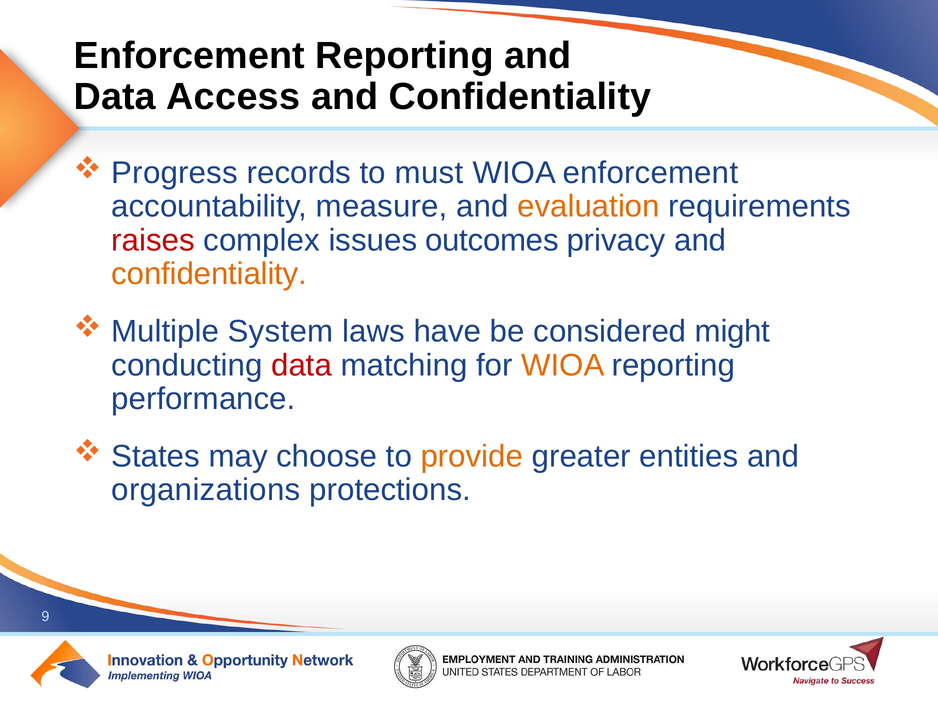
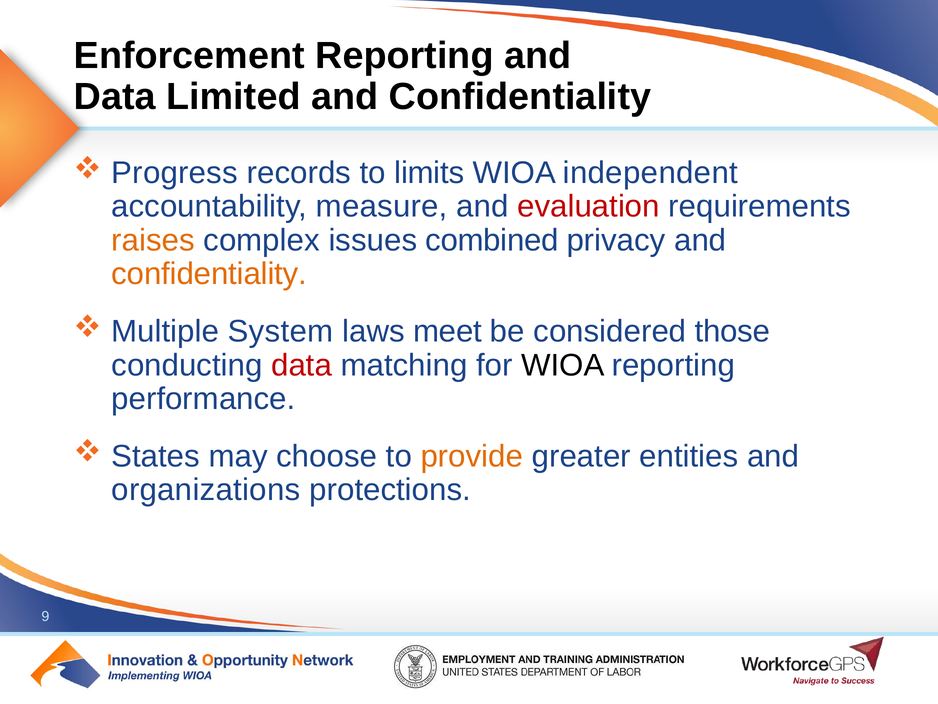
Access: Access -> Limited
must: must -> limits
WIOA enforcement: enforcement -> independent
evaluation colour: orange -> red
raises colour: red -> orange
outcomes: outcomes -> combined
have: have -> meet
might: might -> those
WIOA at (563, 365) colour: orange -> black
